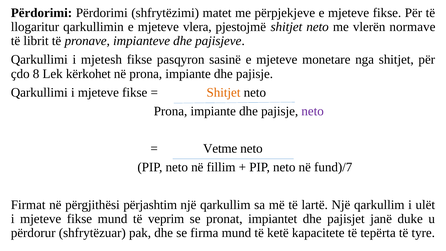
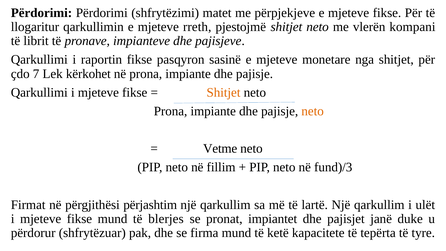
vlera: vlera -> rreth
normave: normave -> kompani
mjetesh: mjetesh -> raportin
8: 8 -> 7
neto at (313, 111) colour: purple -> orange
fund)/7: fund)/7 -> fund)/3
veprim: veprim -> blerjes
